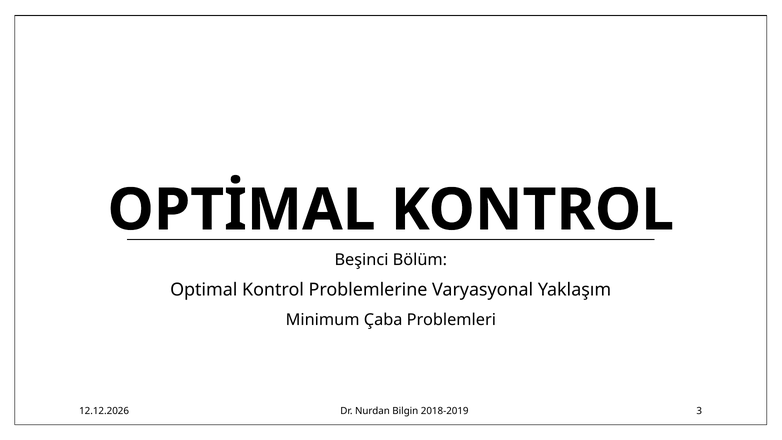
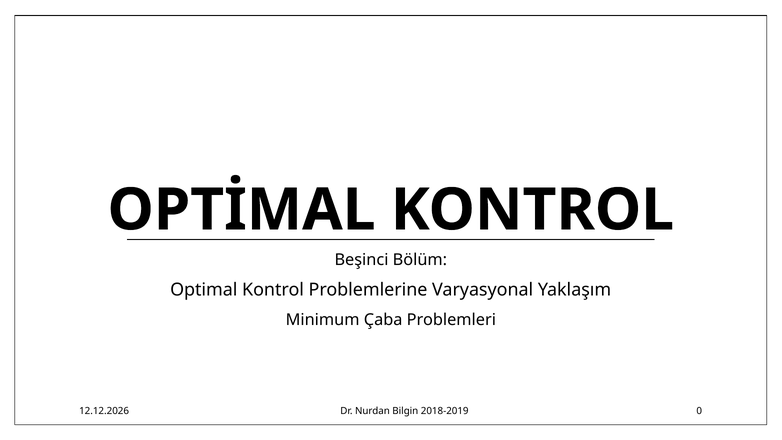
3: 3 -> 0
